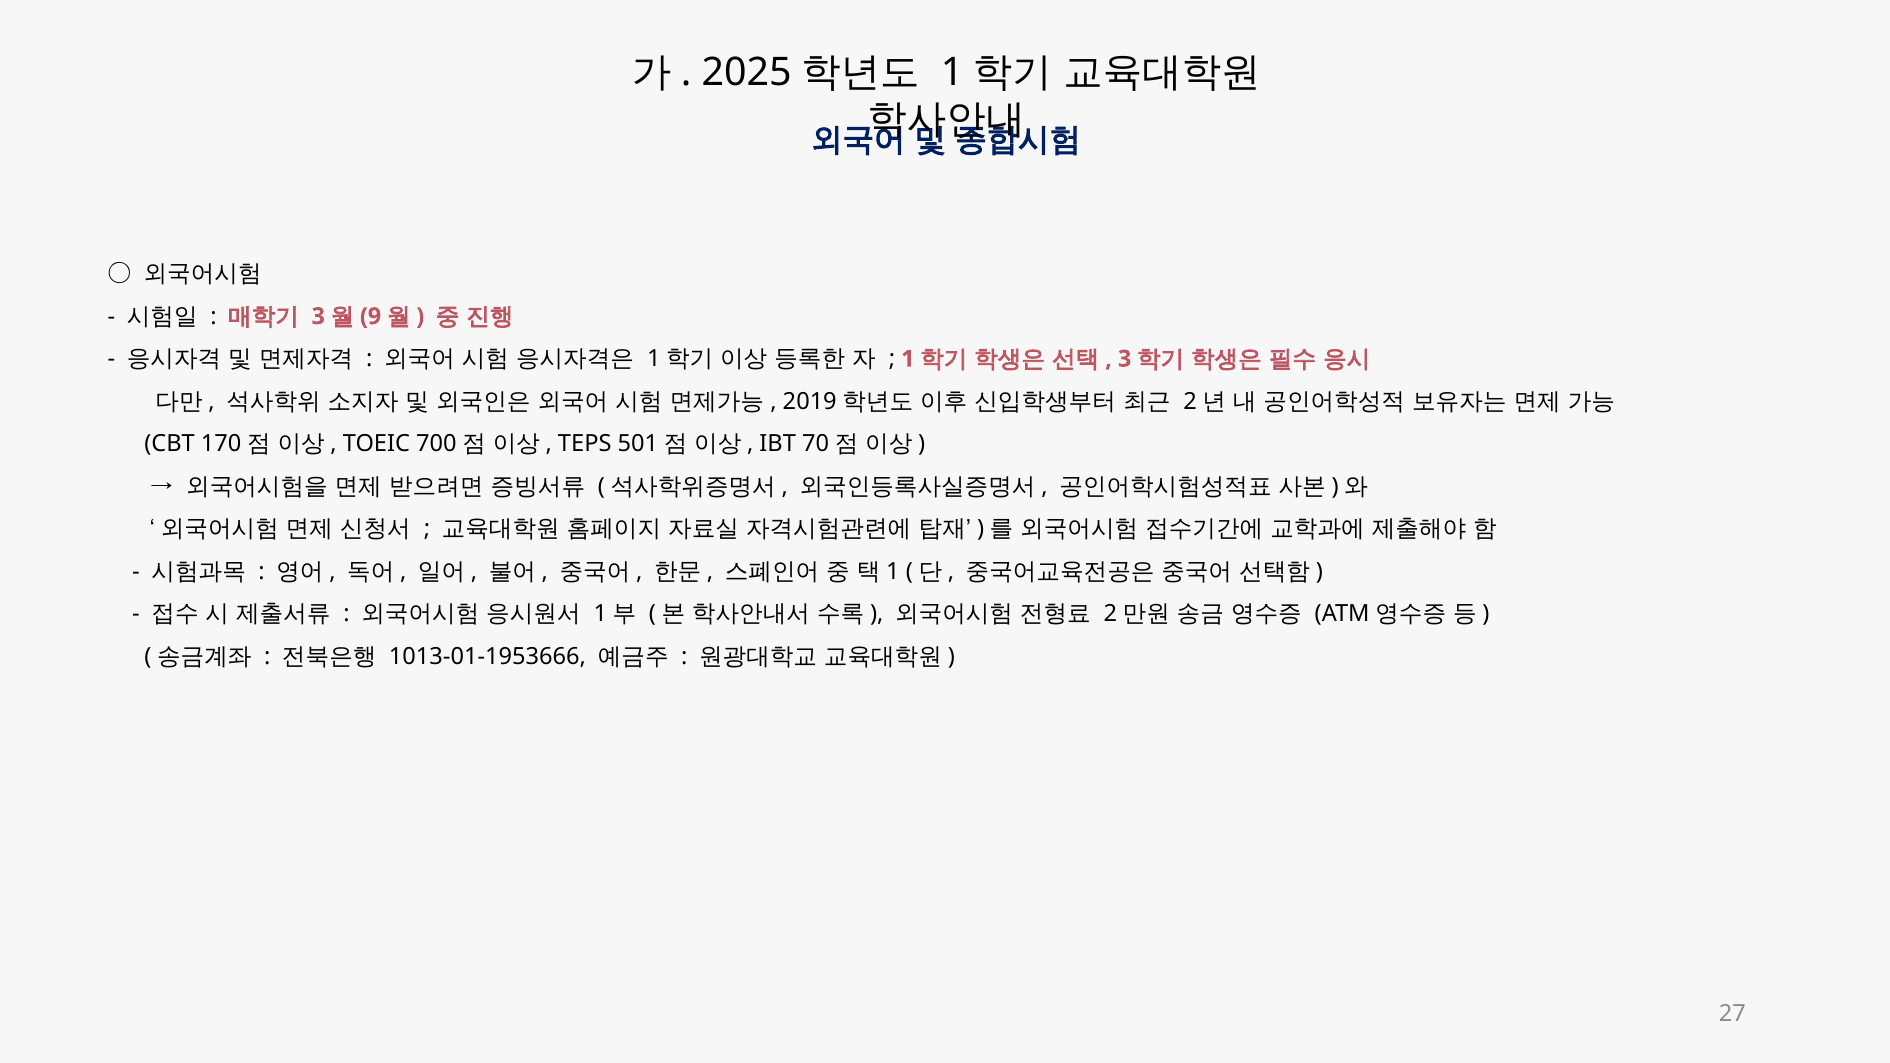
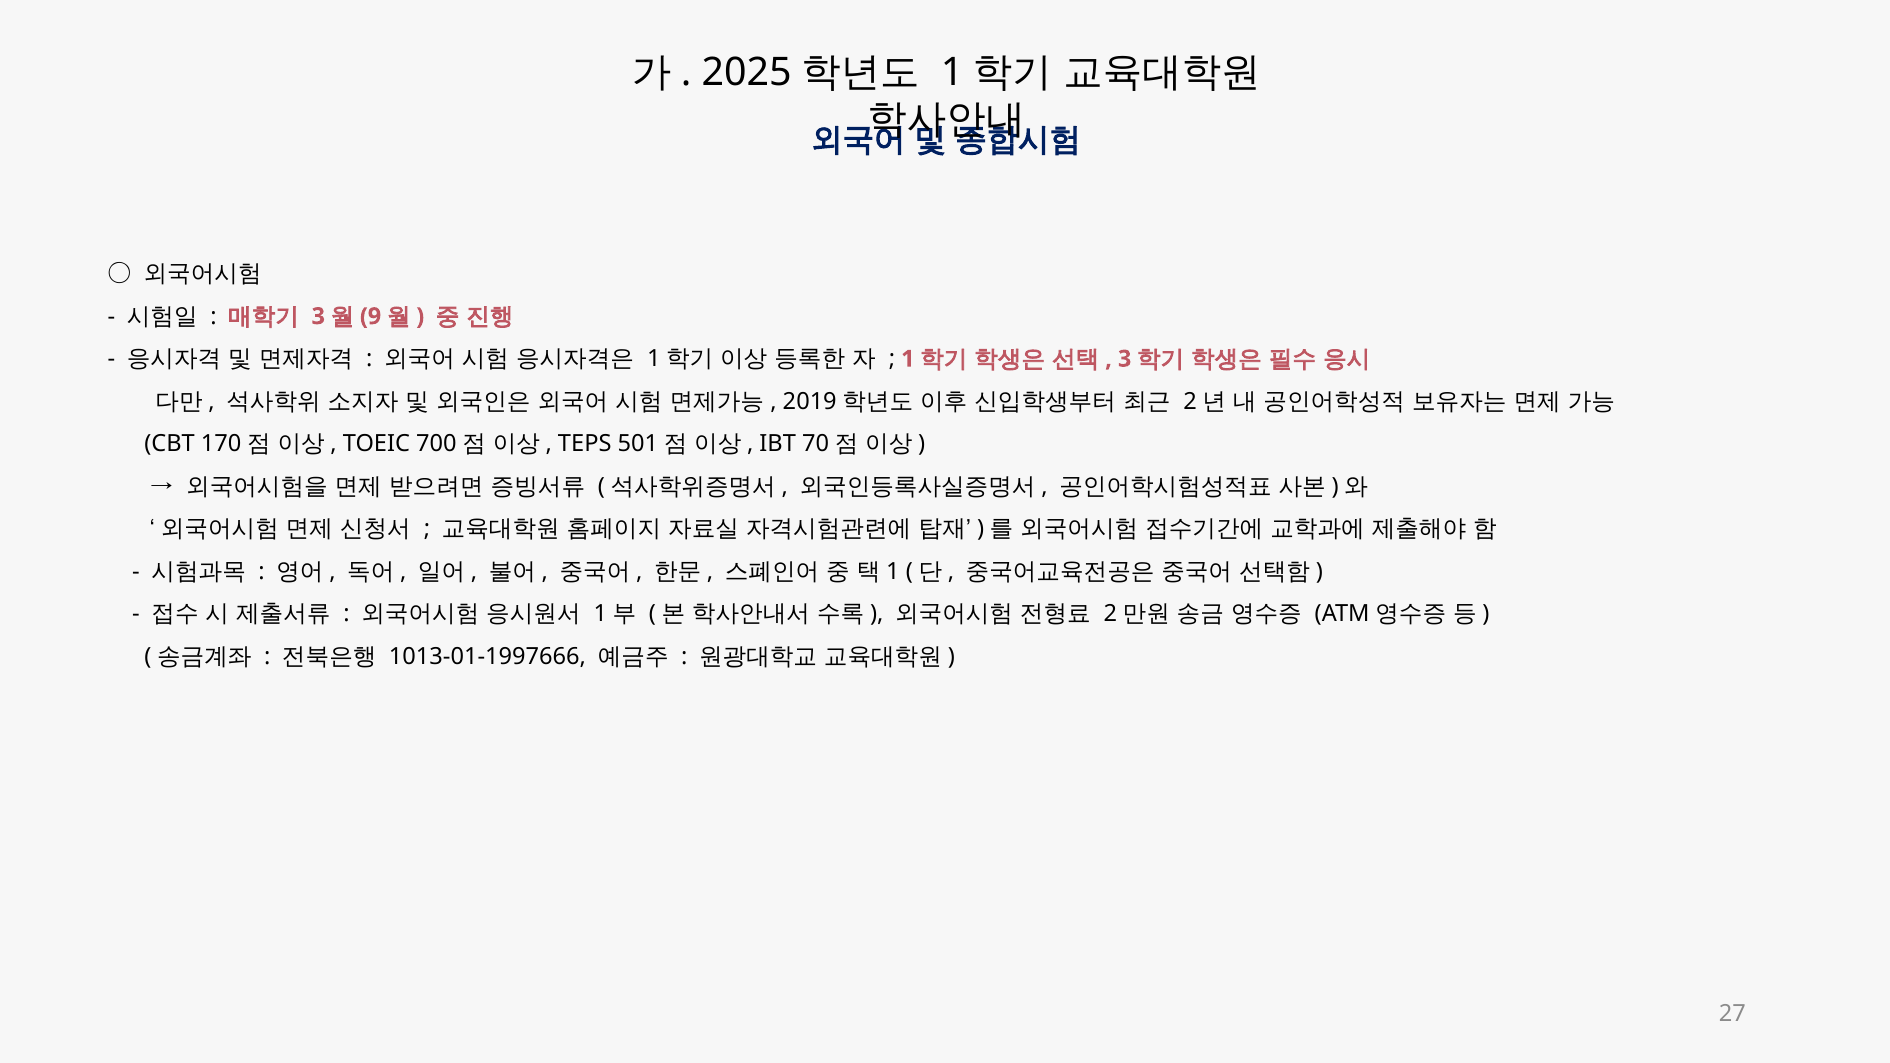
1013-01-1953666: 1013-01-1953666 -> 1013-01-1997666
